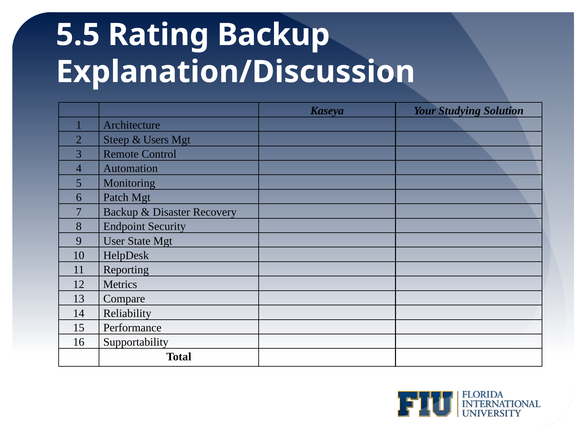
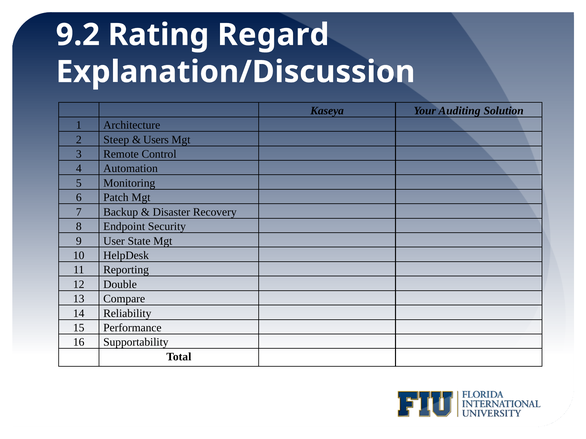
5.5: 5.5 -> 9.2
Rating Backup: Backup -> Regard
Studying: Studying -> Auditing
Metrics: Metrics -> Double
